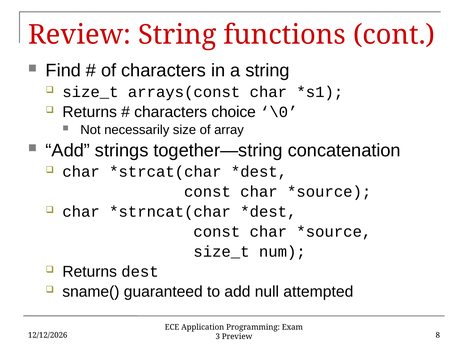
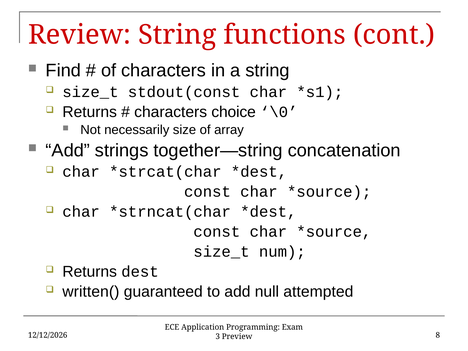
arrays(const: arrays(const -> stdout(const
sname(: sname( -> written(
